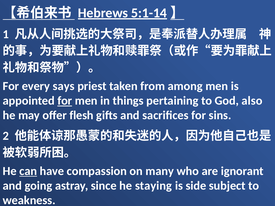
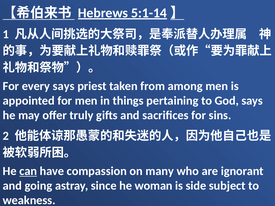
for at (65, 101) underline: present -> none
God also: also -> says
flesh: flesh -> truly
staying: staying -> woman
